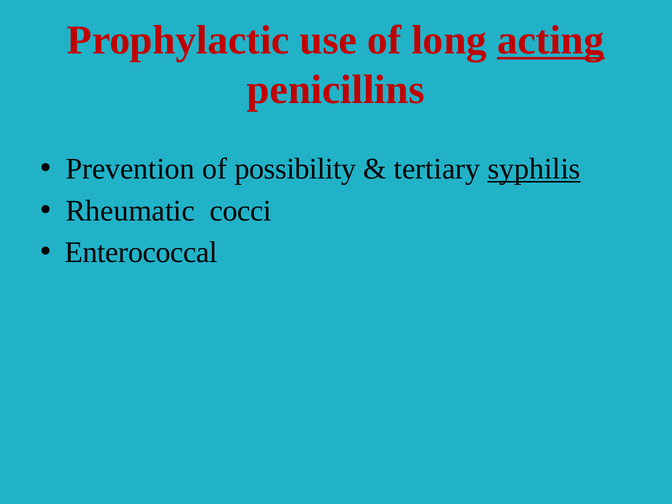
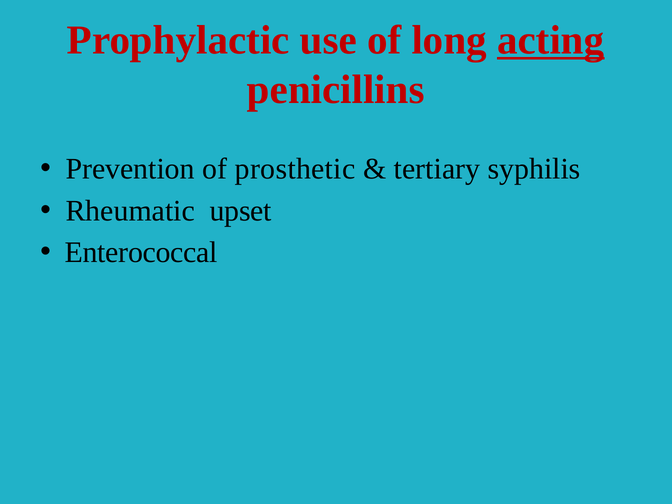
possibility: possibility -> prosthetic
syphilis underline: present -> none
cocci: cocci -> upset
